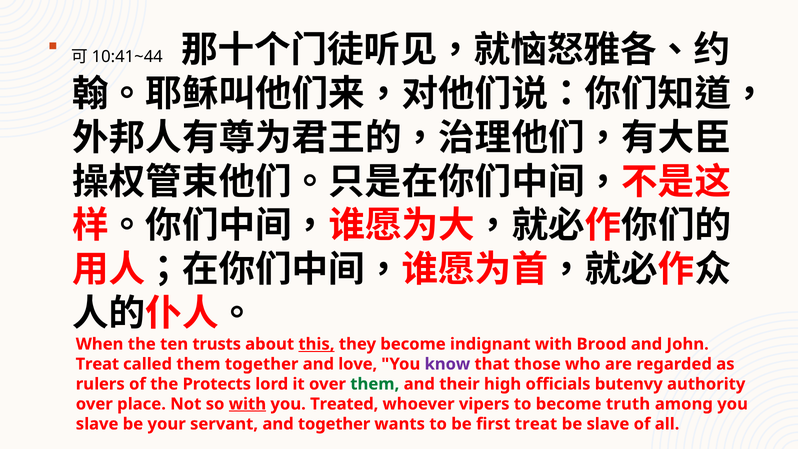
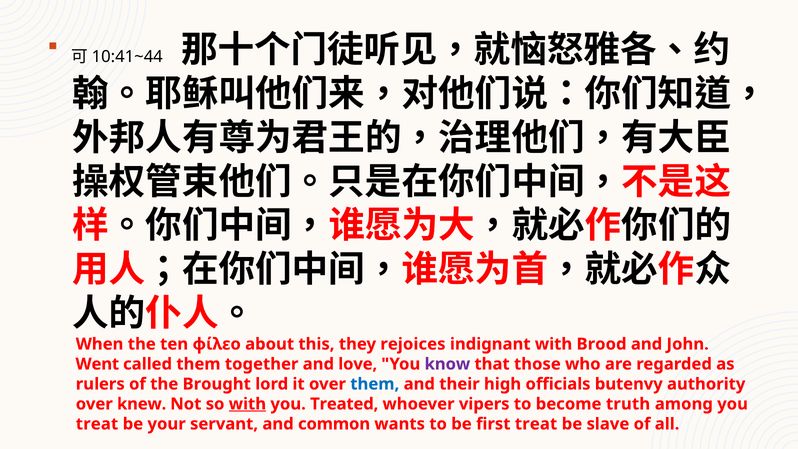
trusts: trusts -> φίλεο
this underline: present -> none
they become: become -> rejoices
Treat at (97, 364): Treat -> Went
Protects: Protects -> Brought
them at (375, 384) colour: green -> blue
place: place -> knew
slave at (97, 424): slave -> treat
and together: together -> common
